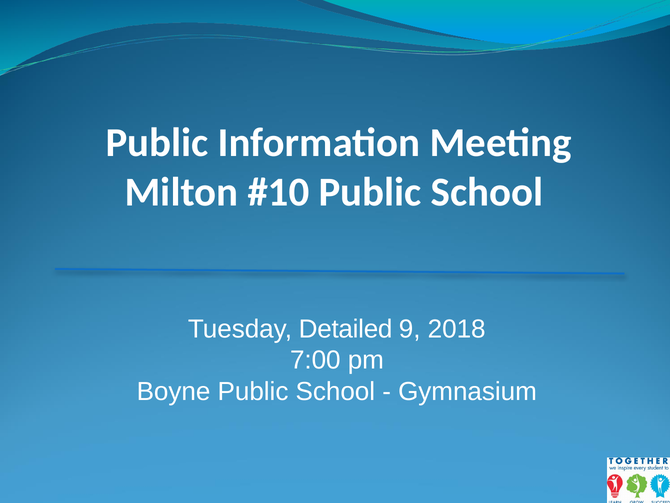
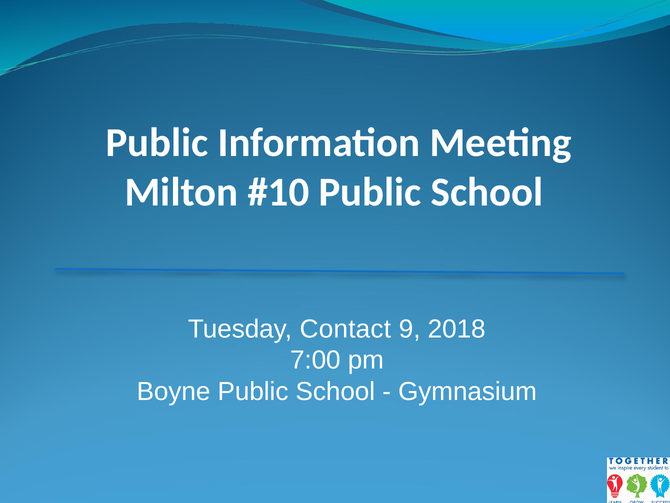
Detailed: Detailed -> Contact
